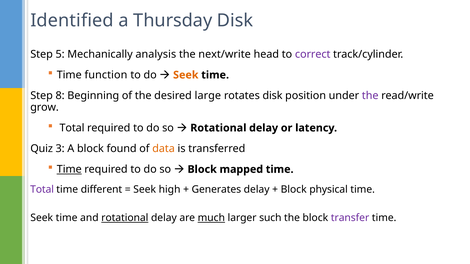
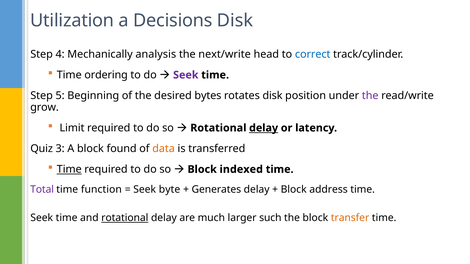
Identified: Identified -> Utilization
Thursday: Thursday -> Decisions
5: 5 -> 4
correct colour: purple -> blue
function: function -> ordering
Seek at (186, 75) colour: orange -> purple
8: 8 -> 5
large: large -> bytes
Total at (72, 128): Total -> Limit
delay at (264, 128) underline: none -> present
mapped: mapped -> indexed
different: different -> function
high: high -> byte
physical: physical -> address
much underline: present -> none
transfer colour: purple -> orange
